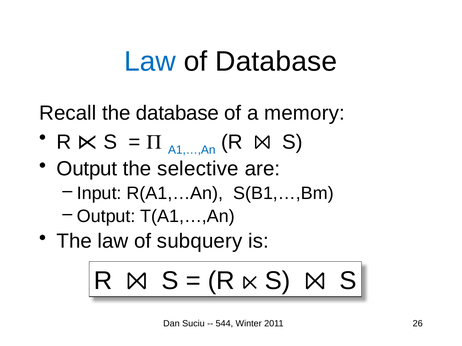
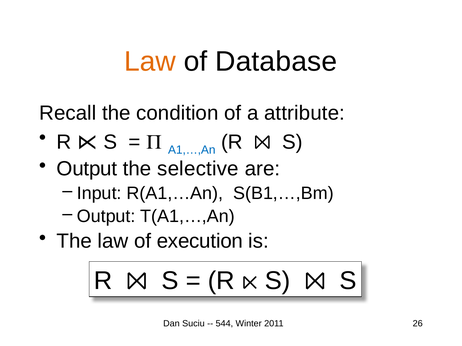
Law at (150, 62) colour: blue -> orange
the database: database -> condition
memory: memory -> attribute
subquery: subquery -> execution
